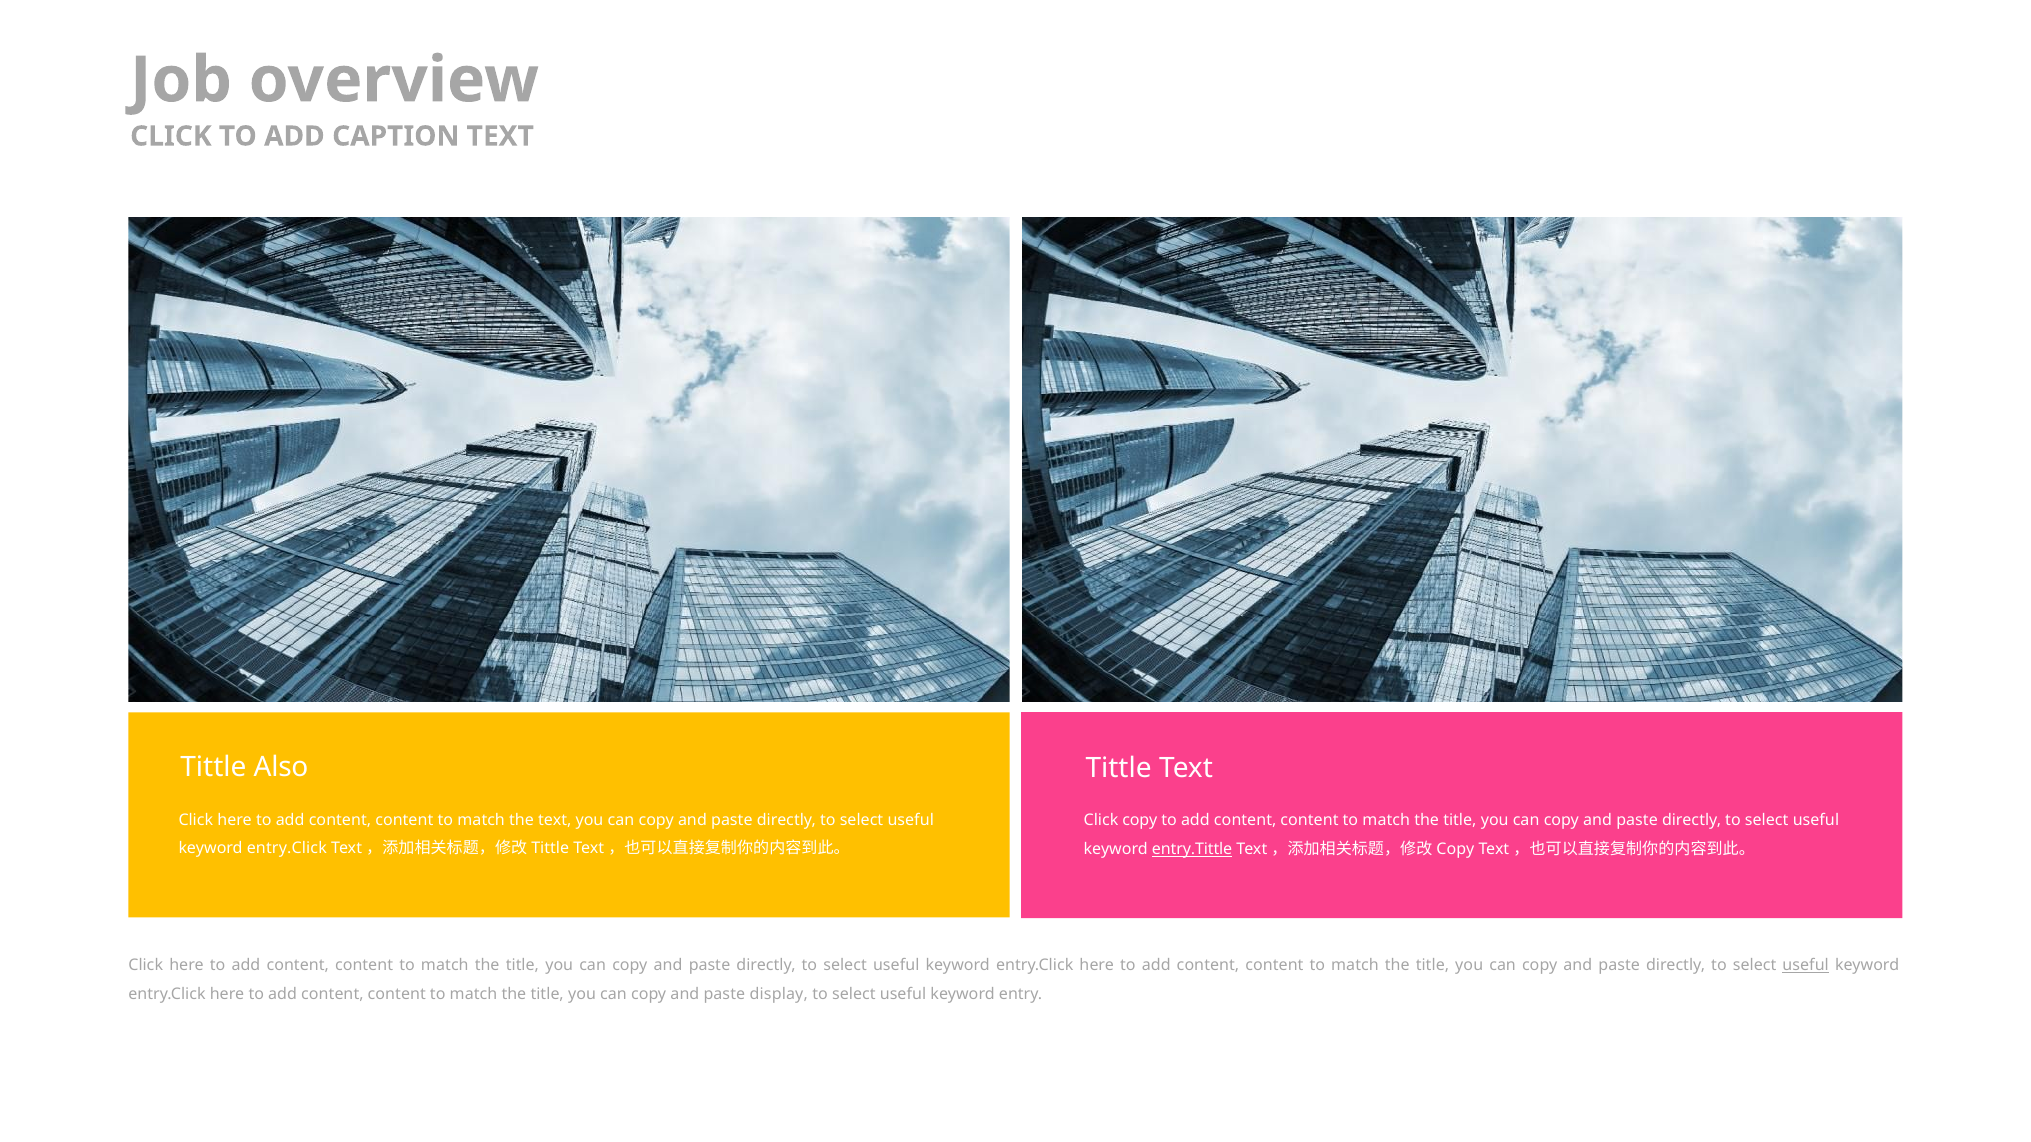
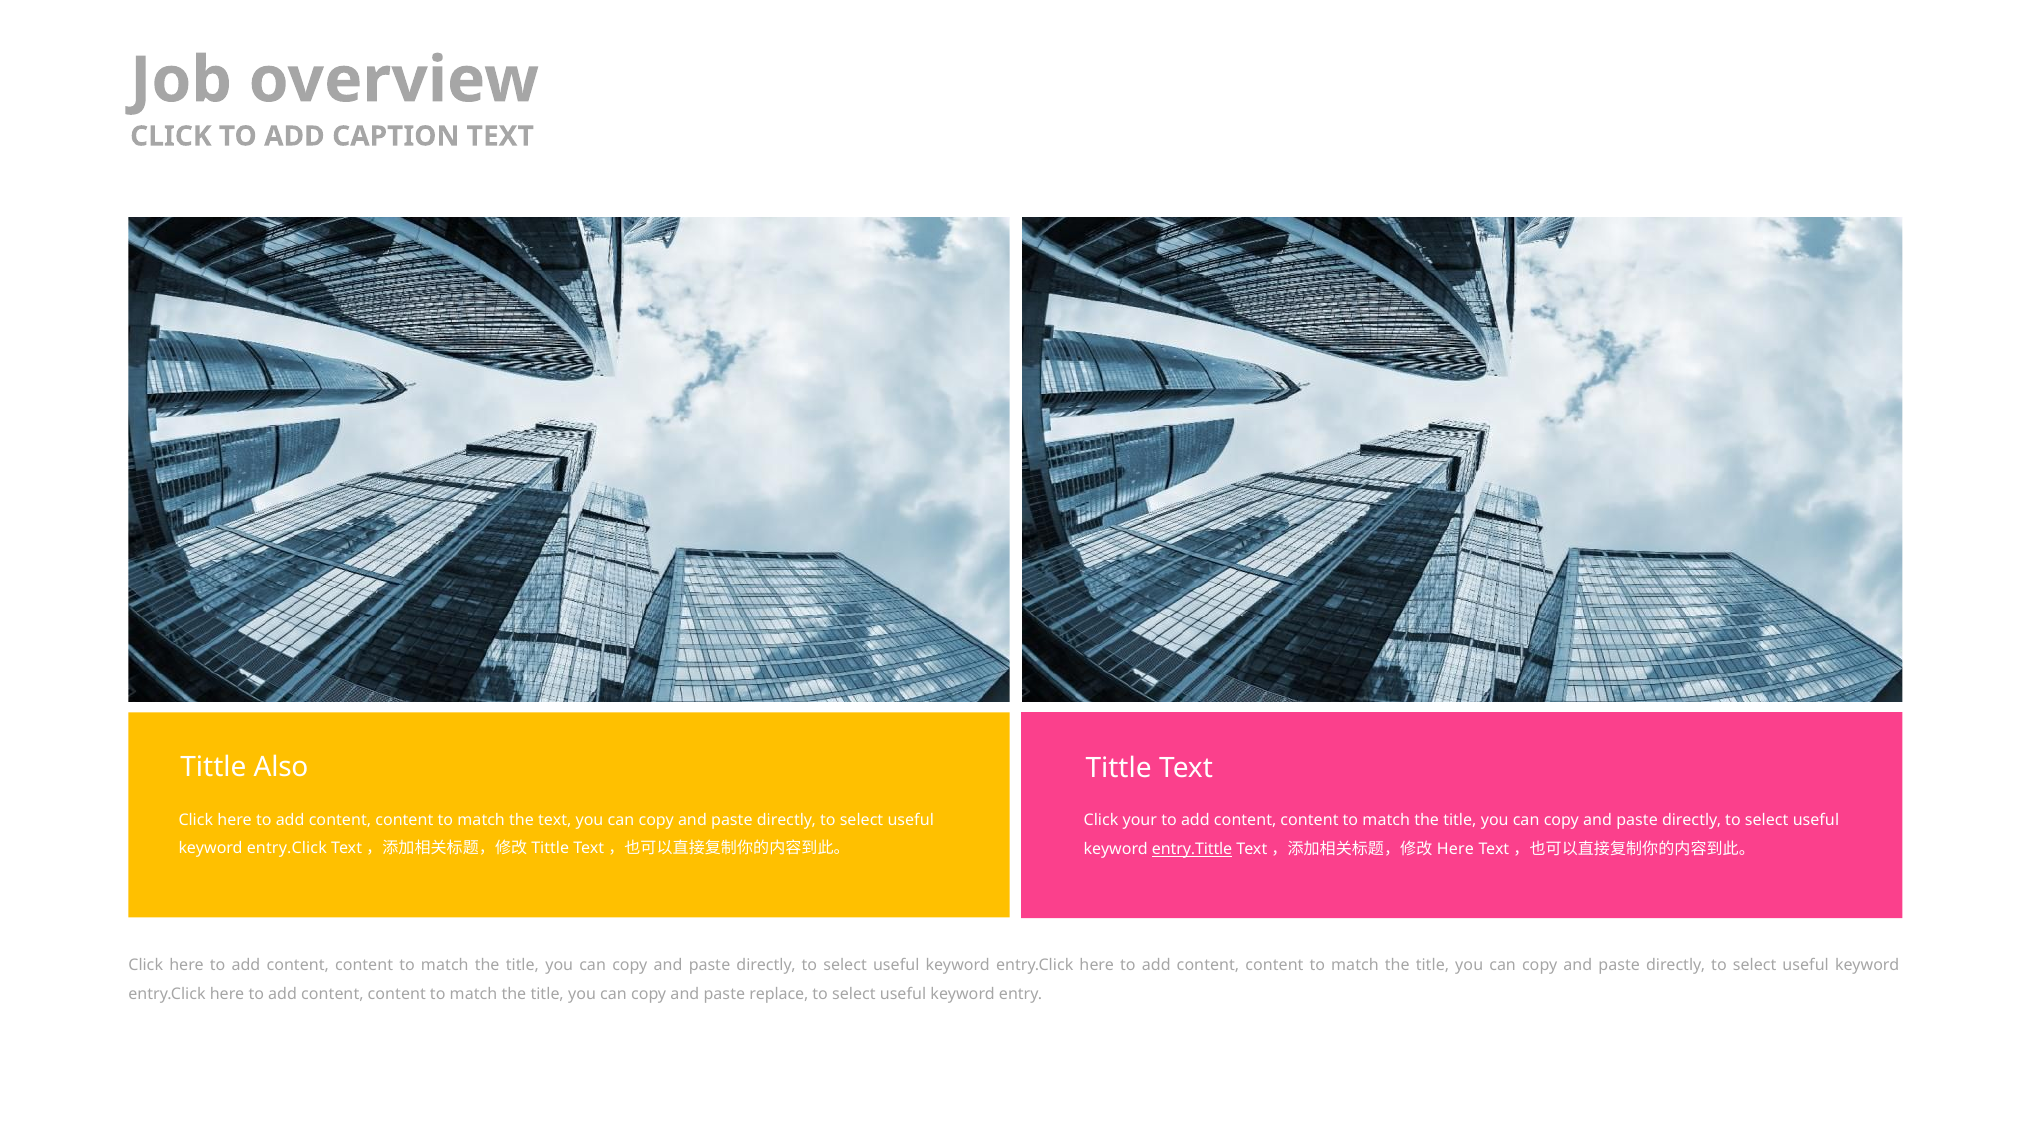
Click copy: copy -> your
Copy at (1455, 850): Copy -> Here
useful at (1806, 966) underline: present -> none
display: display -> replace
